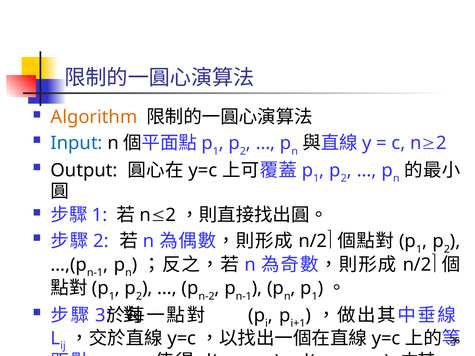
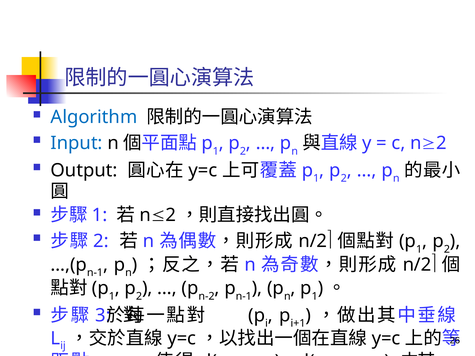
Algorithm colour: orange -> blue
